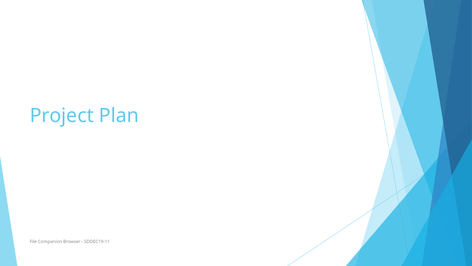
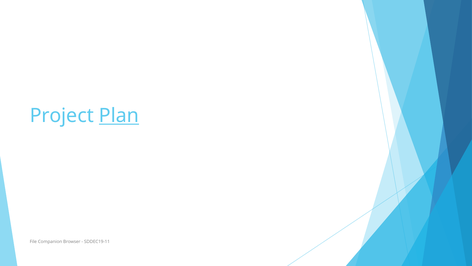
Plan underline: none -> present
